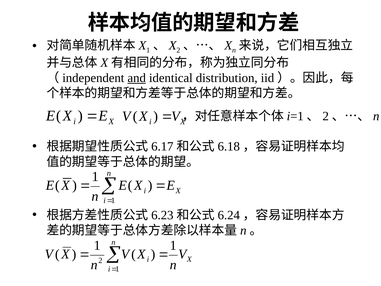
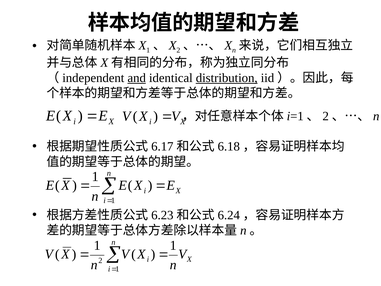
distribution underline: none -> present
